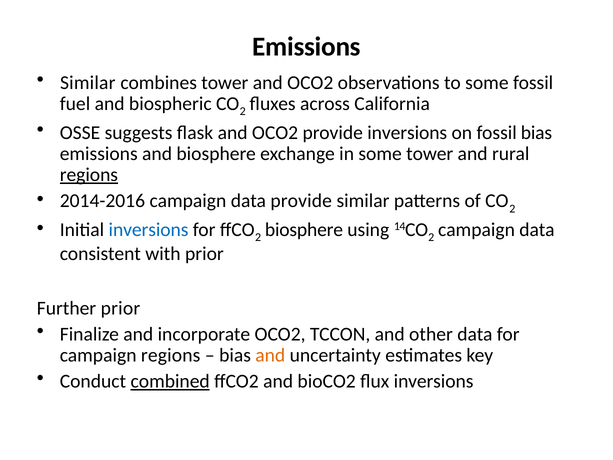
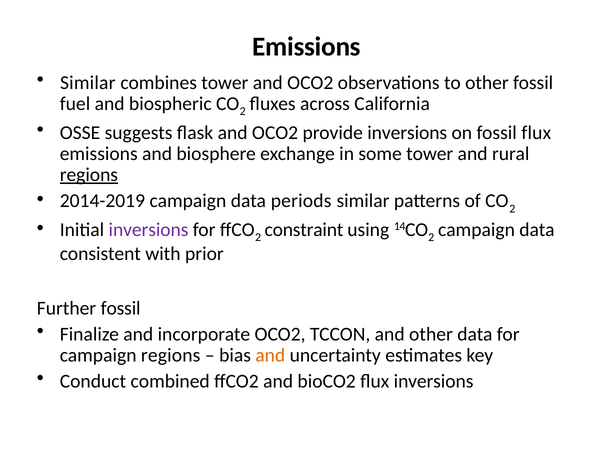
to some: some -> other
fossil bias: bias -> flux
2014-2016: 2014-2016 -> 2014-2019
data provide: provide -> periods
inversions at (149, 230) colour: blue -> purple
biosphere at (304, 230): biosphere -> constraint
Further prior: prior -> fossil
combined underline: present -> none
